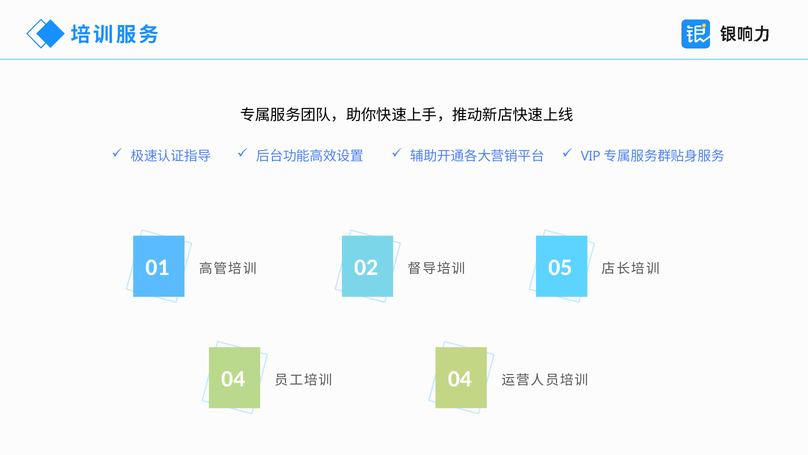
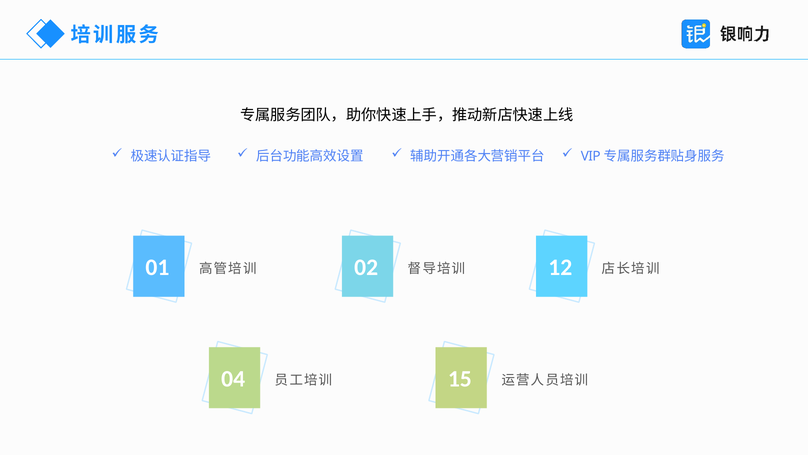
05: 05 -> 12
04 at (460, 379): 04 -> 15
